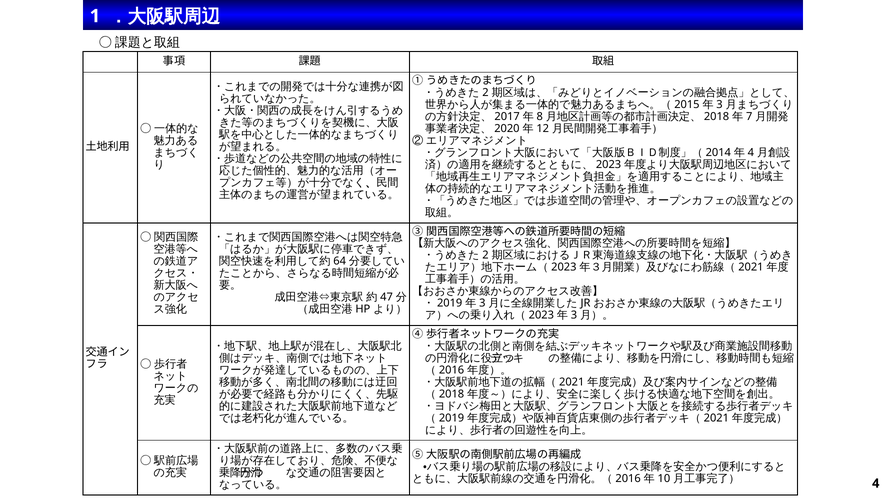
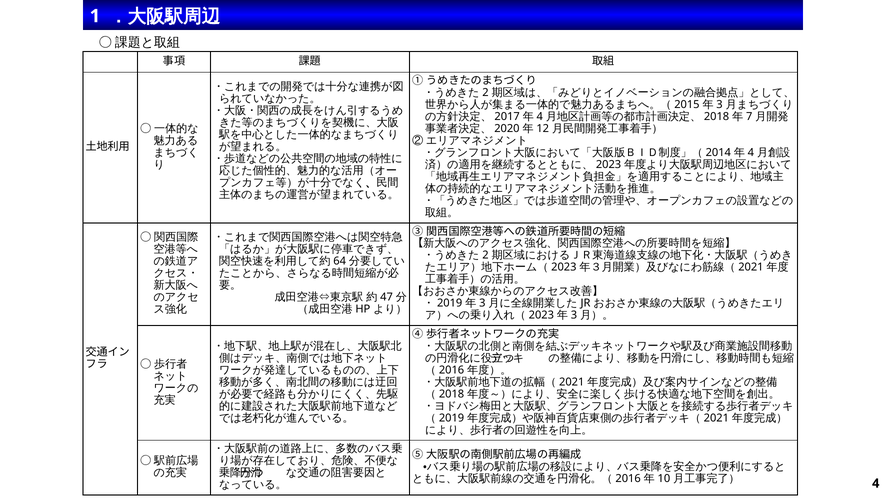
8 at (540, 117): 8 -> 4
